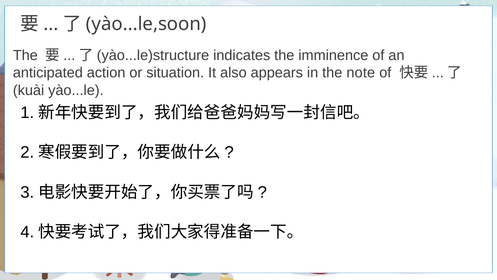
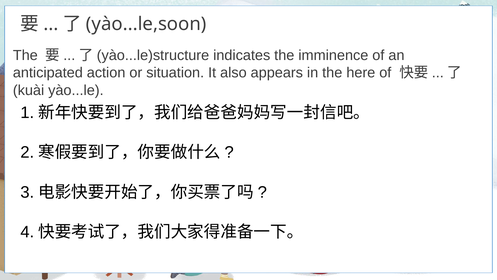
note: note -> here
